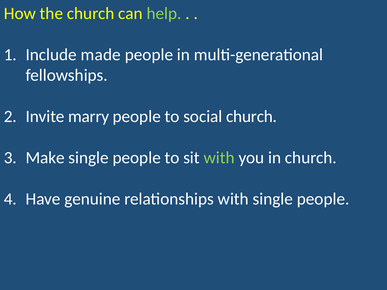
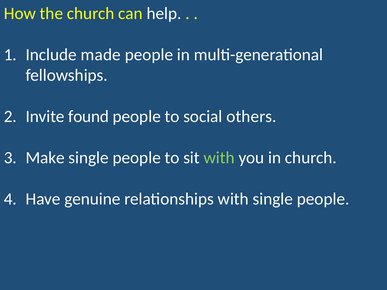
help colour: light green -> white
marry: marry -> found
social church: church -> others
